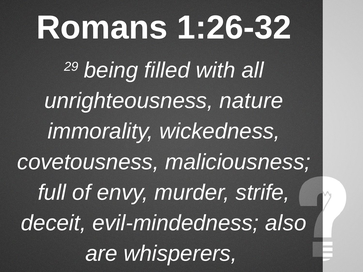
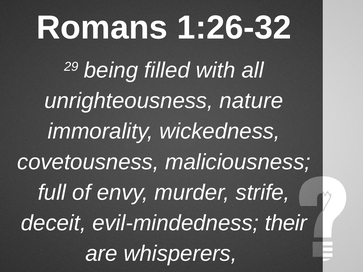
also: also -> their
